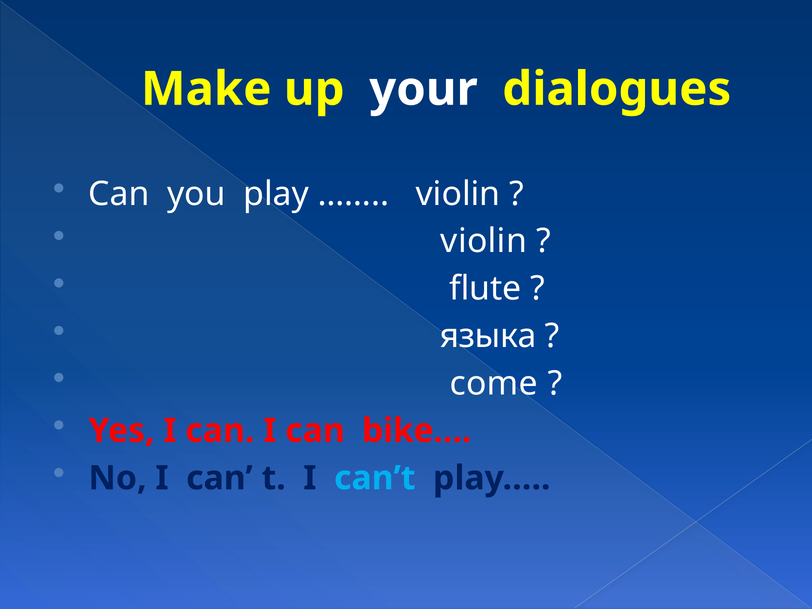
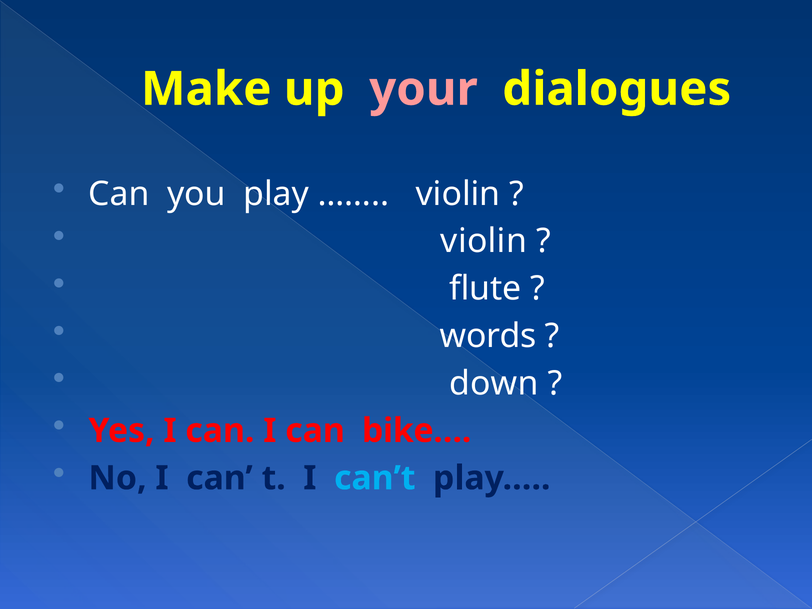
your colour: white -> pink
языка: языка -> words
come: come -> down
